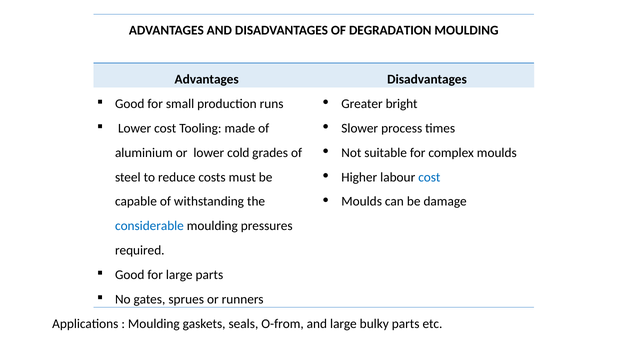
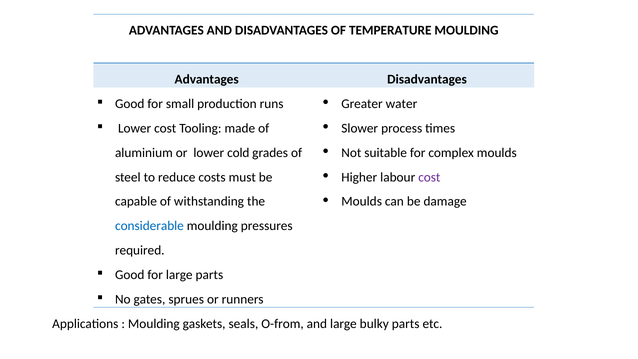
DEGRADATION: DEGRADATION -> TEMPERATURE
bright: bright -> water
cost at (429, 177) colour: blue -> purple
